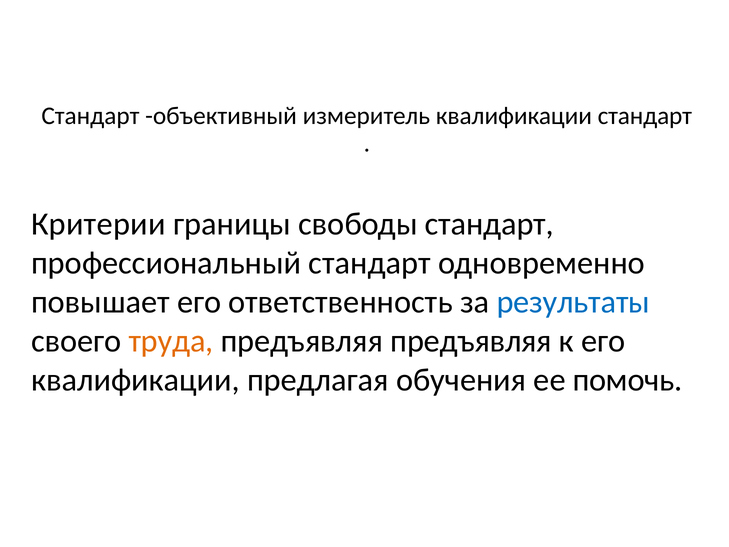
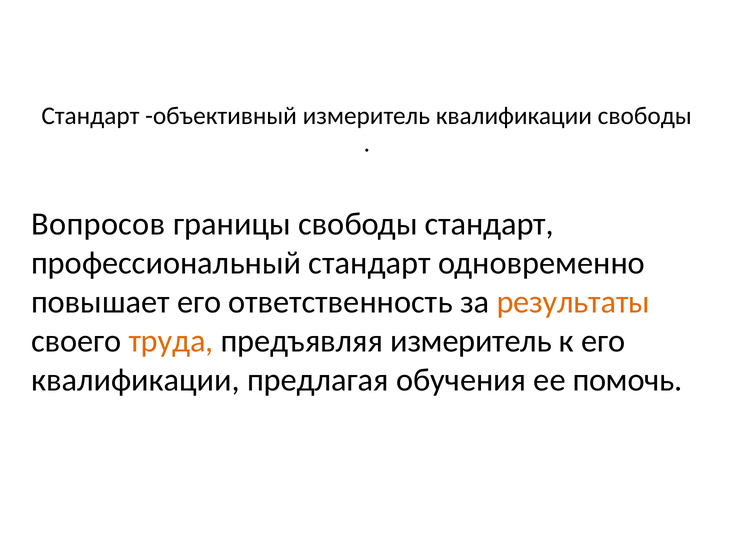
квалификации стандарт: стандарт -> свободы
Критерии: Критерии -> Вопросов
результаты colour: blue -> orange
предъявляя предъявляя: предъявляя -> измеритель
